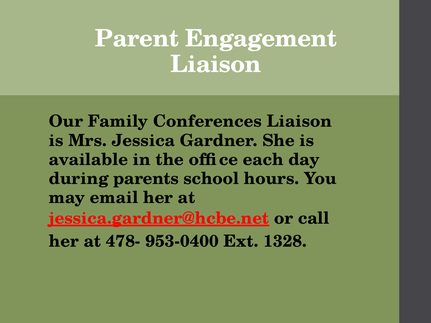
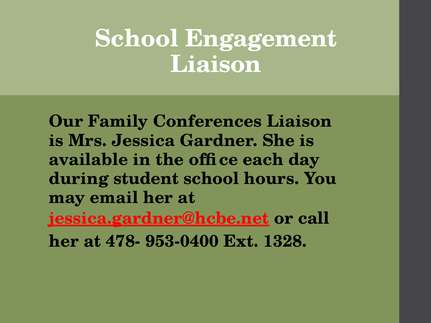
Parent at (137, 39): Parent -> School
parents: parents -> student
